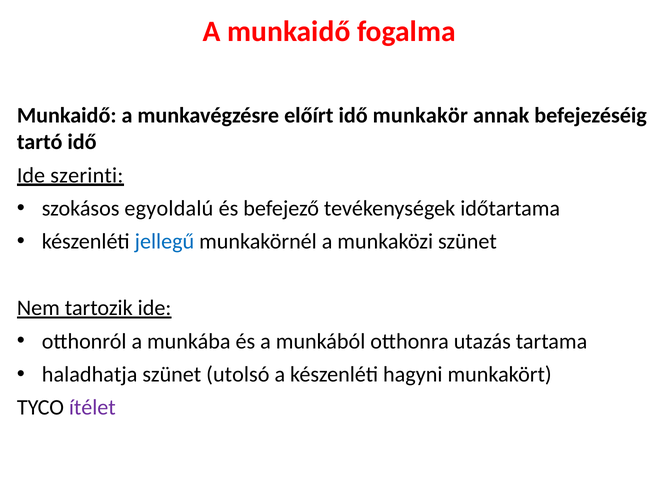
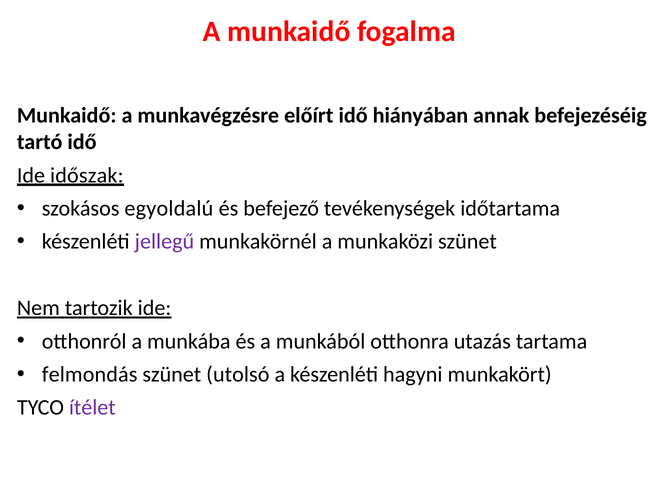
munkakör: munkakör -> hiányában
szerinti: szerinti -> időszak
jellegű colour: blue -> purple
haladhatja: haladhatja -> felmondás
